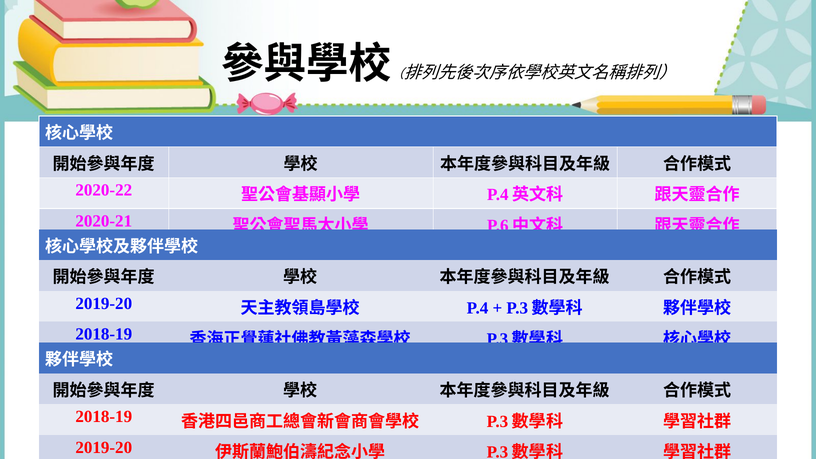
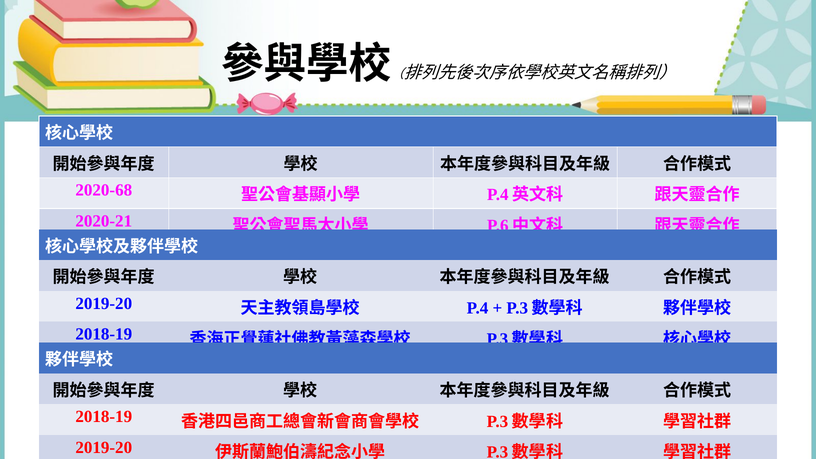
2020-22: 2020-22 -> 2020-68
